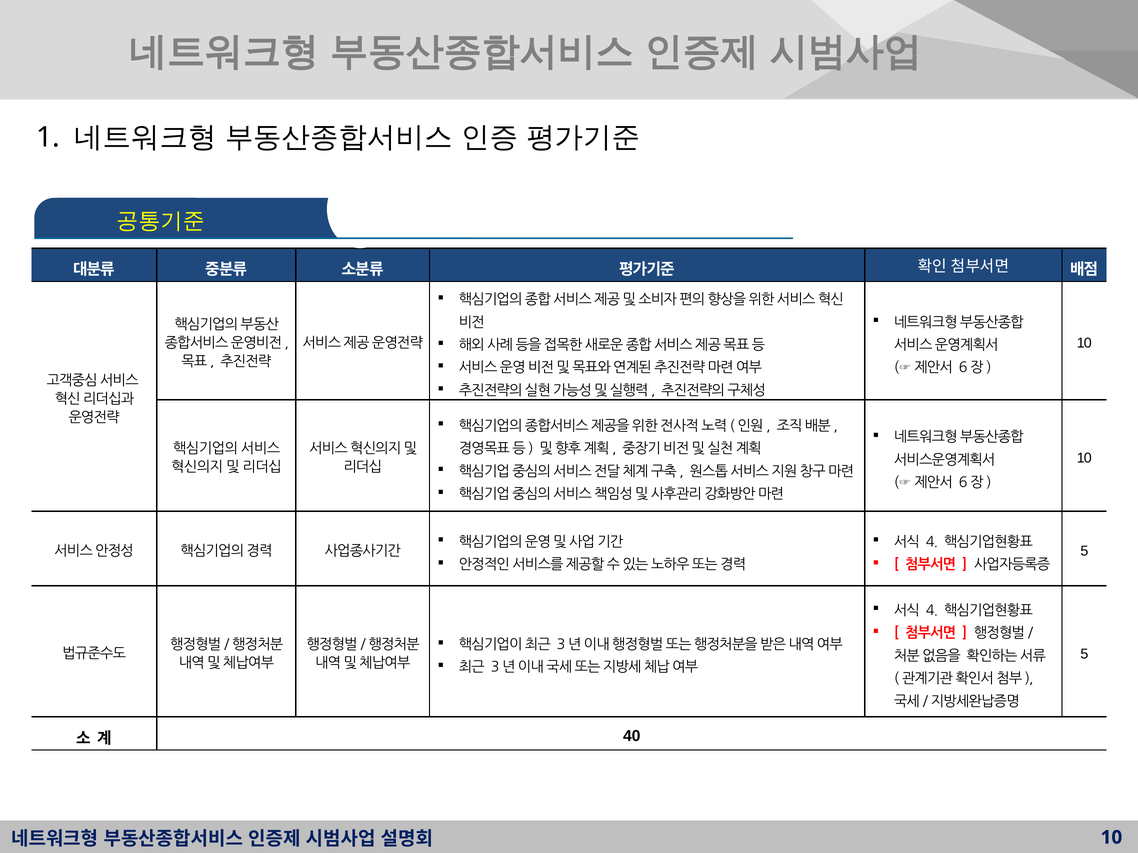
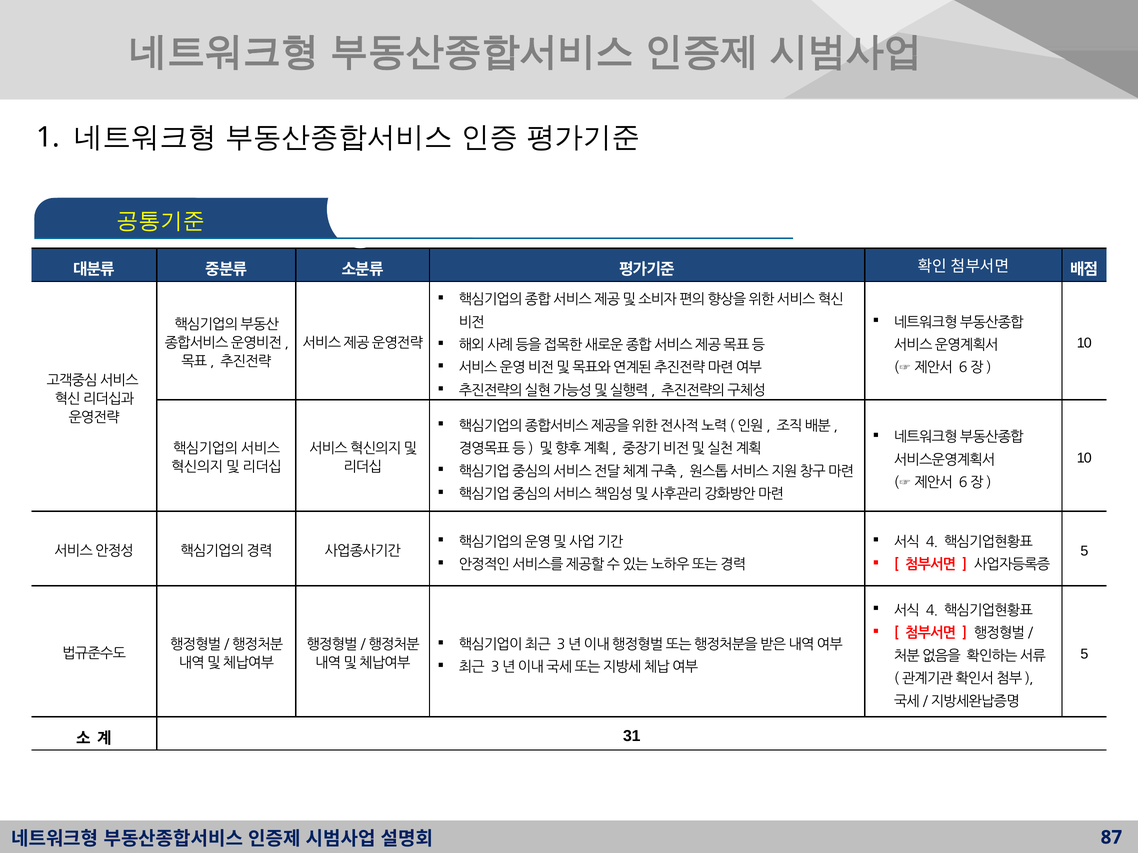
40: 40 -> 31
10 at (1111, 838): 10 -> 87
